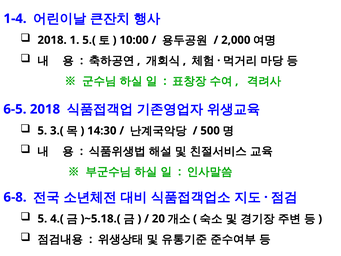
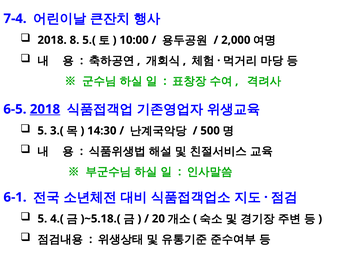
1-4: 1-4 -> 7-4
1: 1 -> 8
2018 at (45, 109) underline: none -> present
6-8: 6-8 -> 6-1
